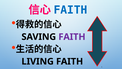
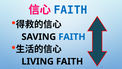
FAITH at (72, 37) colour: purple -> blue
